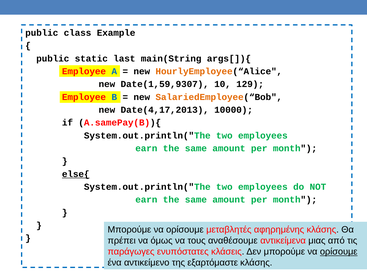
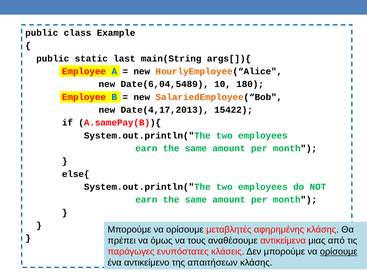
Date(1,59,9307: Date(1,59,9307 -> Date(6,04,5489
129: 129 -> 180
10000: 10000 -> 15422
else{ underline: present -> none
εξαρτόμαστε: εξαρτόμαστε -> απαιτήσεων
